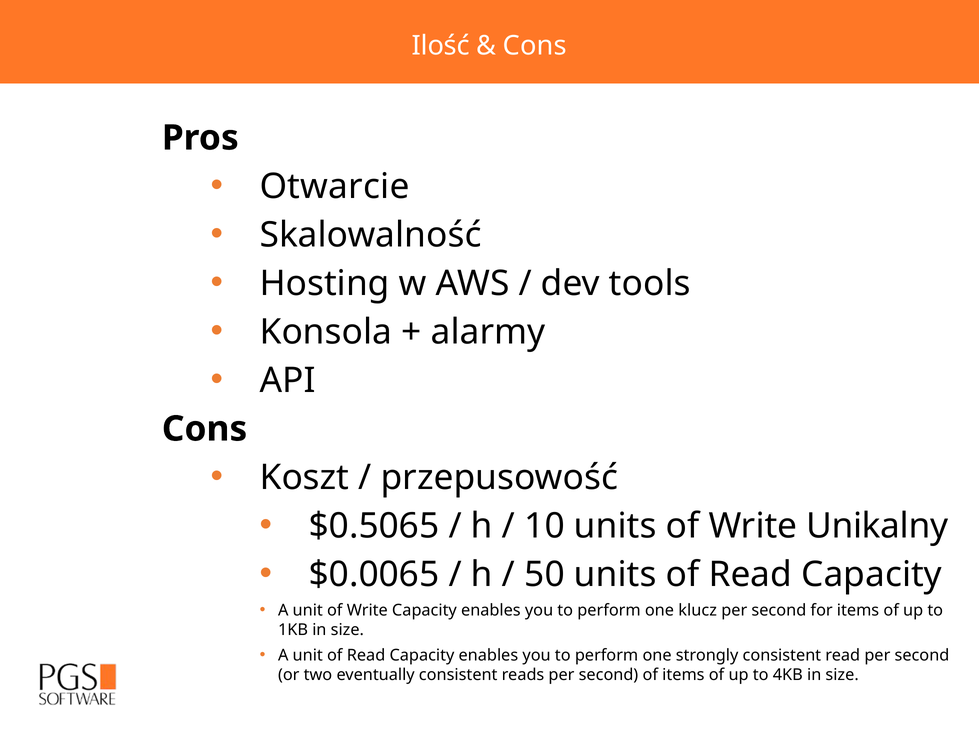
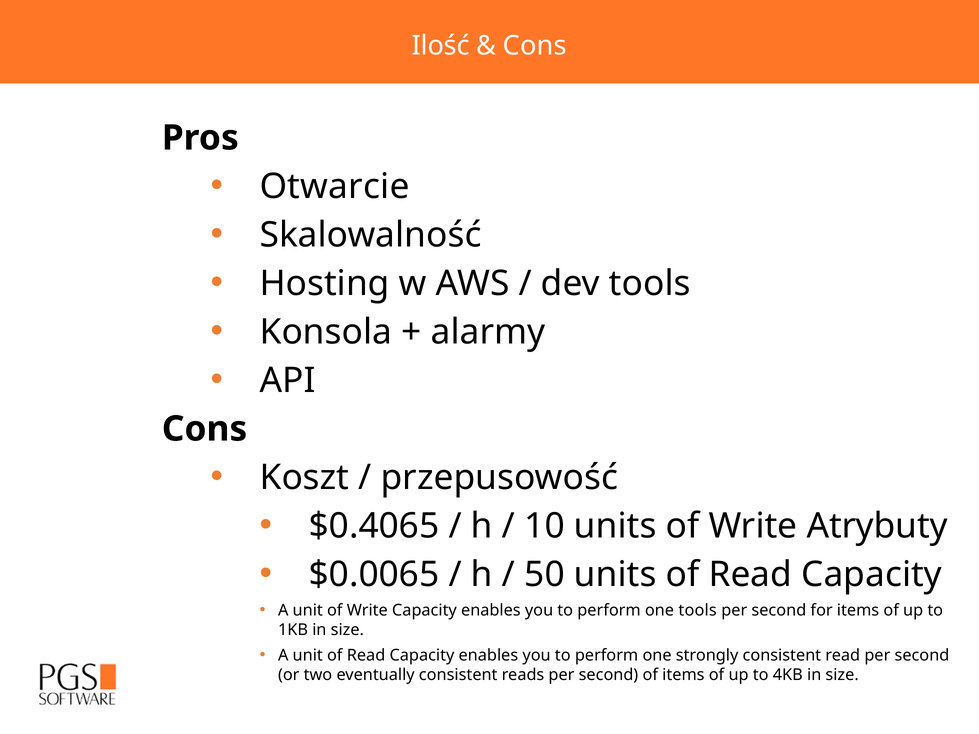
$0.5065: $0.5065 -> $0.4065
Unikalny: Unikalny -> Atrybuty
one klucz: klucz -> tools
